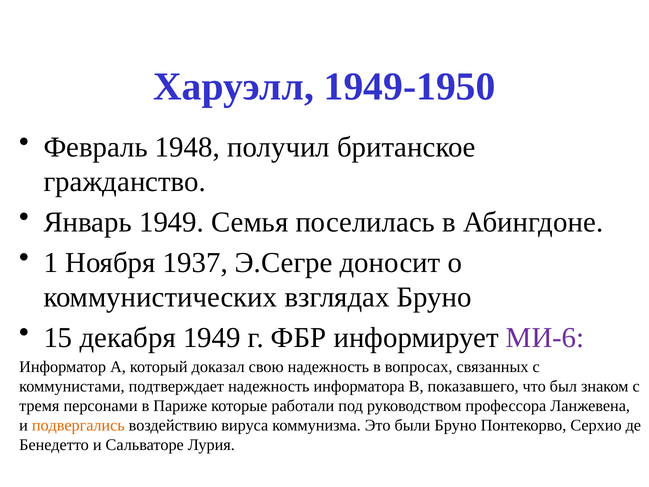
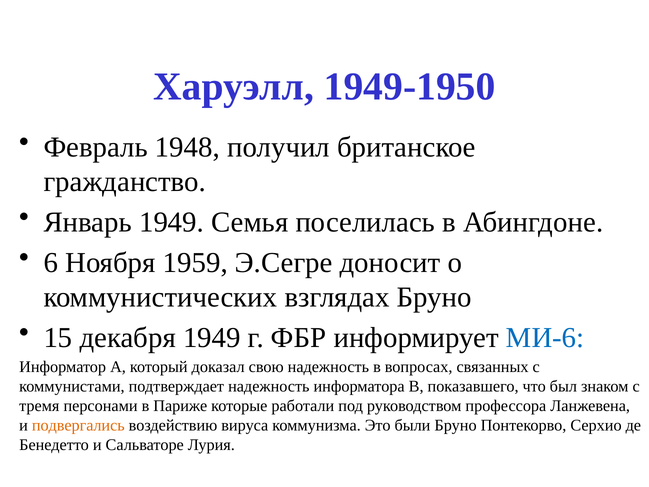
1: 1 -> 6
1937: 1937 -> 1959
МИ-6 colour: purple -> blue
